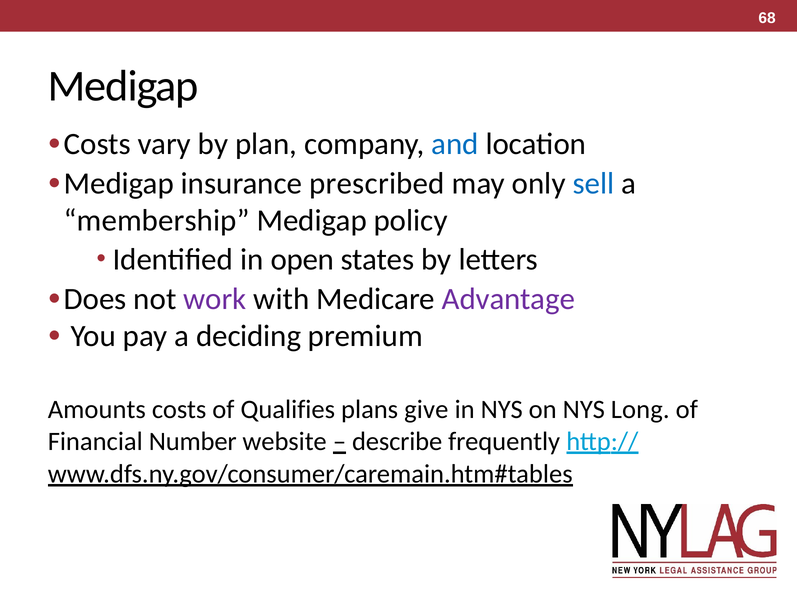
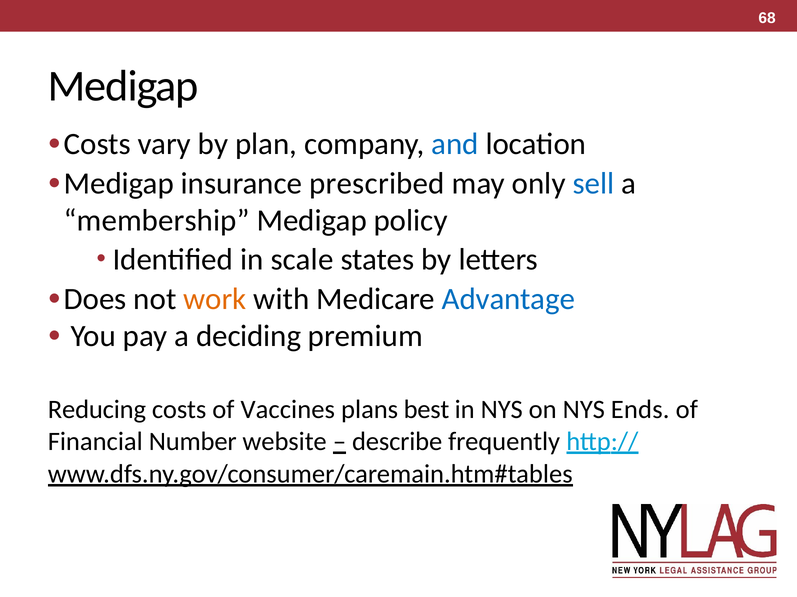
open: open -> scale
work colour: purple -> orange
Advantage colour: purple -> blue
Amounts: Amounts -> Reducing
Qualifies: Qualifies -> Vaccines
give: give -> best
Long: Long -> Ends
